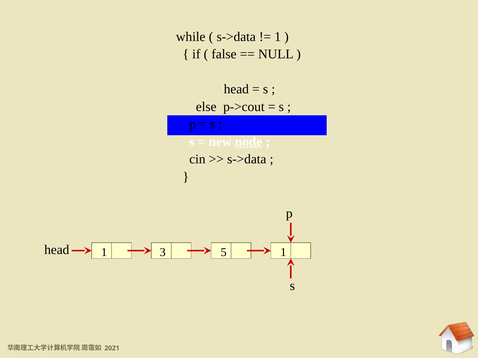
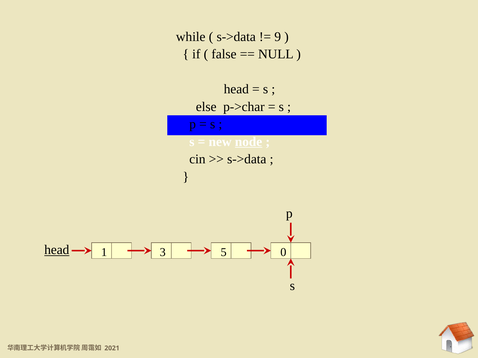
1 at (278, 37): 1 -> 9
p->cout: p->cout -> p->char
head at (57, 250) underline: none -> present
5 1: 1 -> 0
